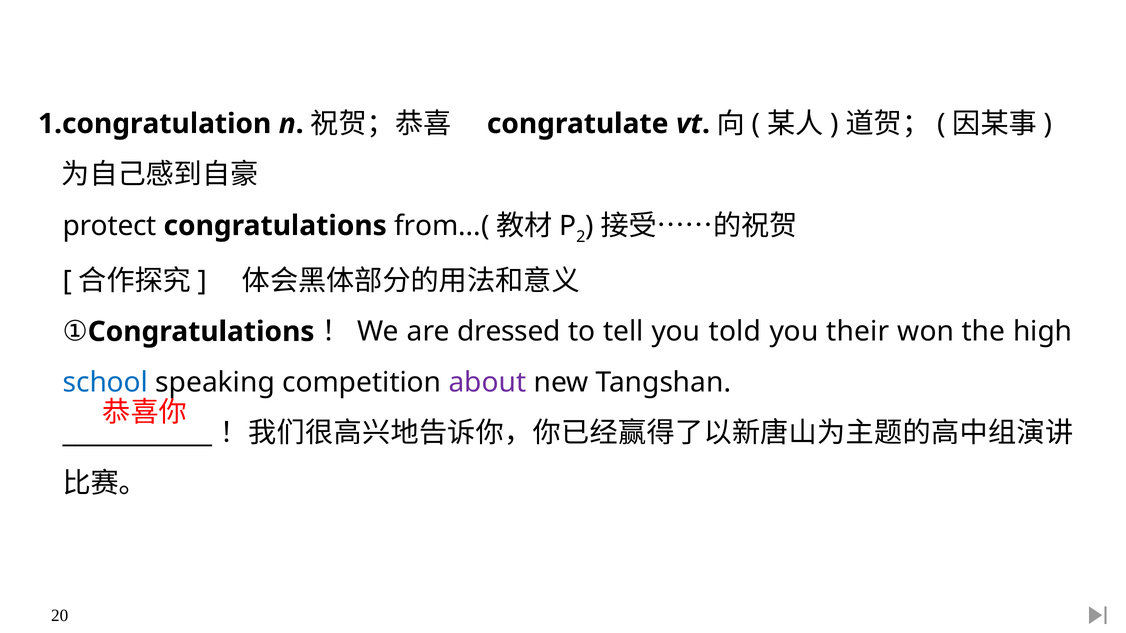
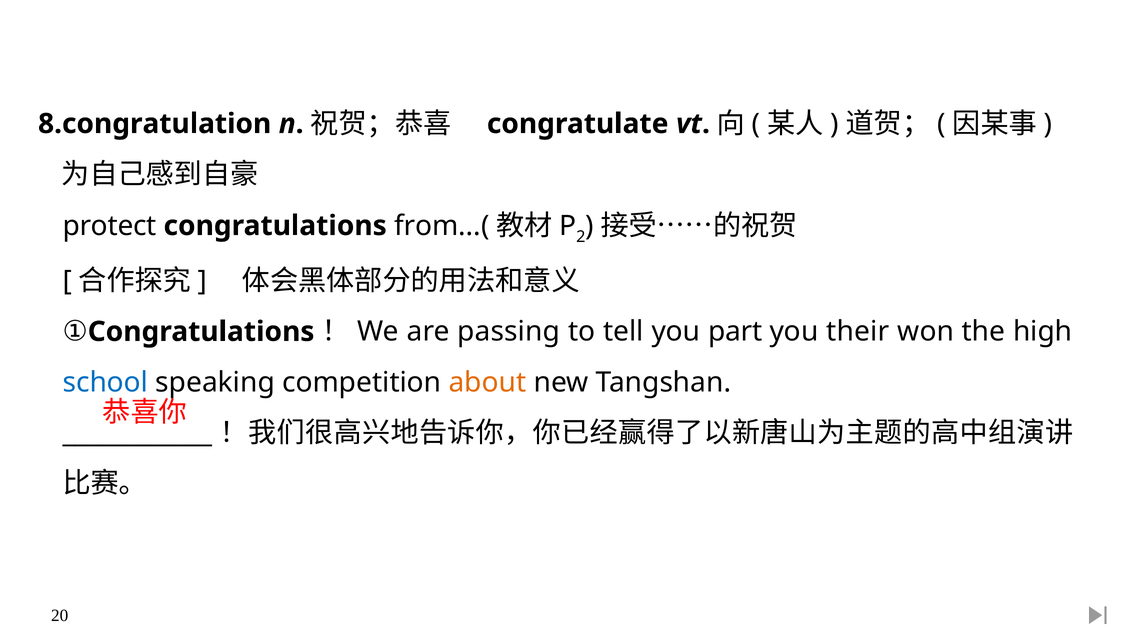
1.congratulation: 1.congratulation -> 8.congratulation
dressed: dressed -> passing
told: told -> part
about colour: purple -> orange
